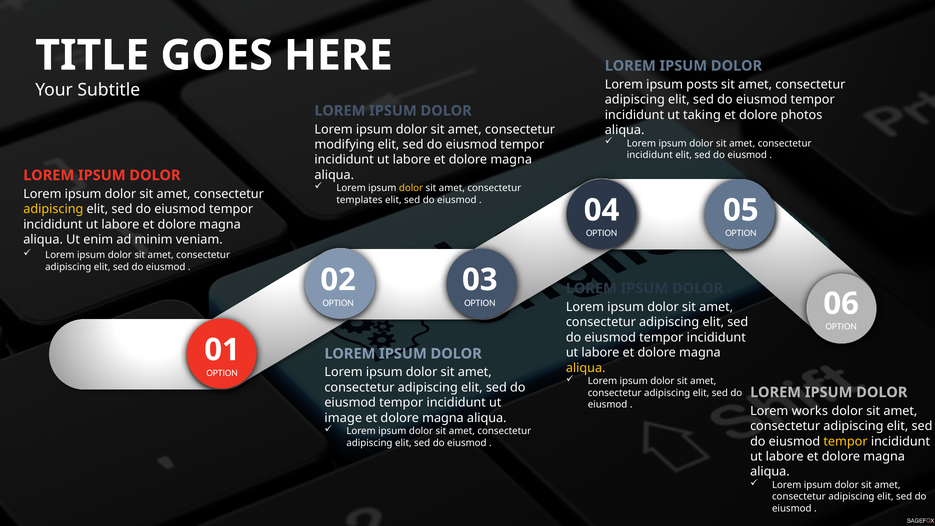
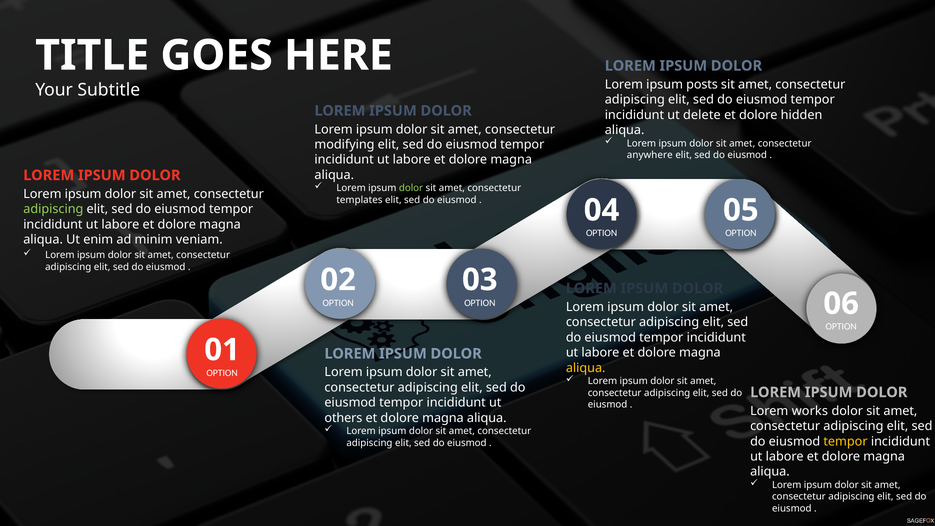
taking: taking -> delete
photos: photos -> hidden
incididunt at (650, 155): incididunt -> anywhere
dolor at (411, 188) colour: yellow -> light green
adipiscing at (53, 209) colour: yellow -> light green
image: image -> others
